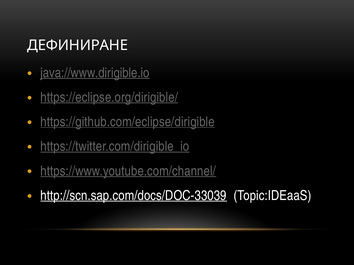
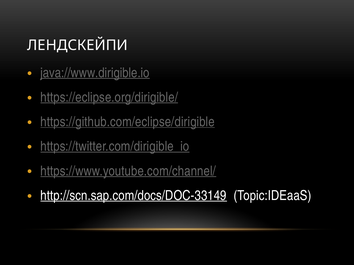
ДЕФИНИРАНЕ: ДЕФИНИРАНЕ -> ЛЕНДСКЕЙПИ
http://scn.sap.com/docs/DOC-33039: http://scn.sap.com/docs/DOC-33039 -> http://scn.sap.com/docs/DOC-33149
